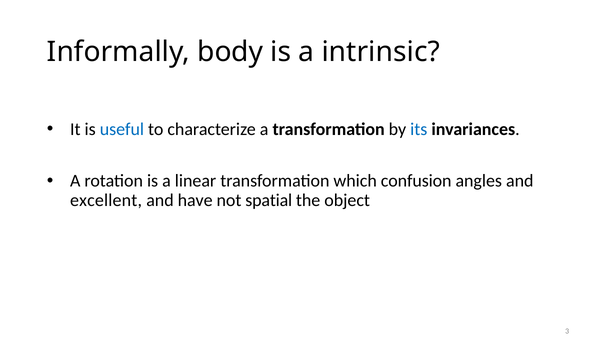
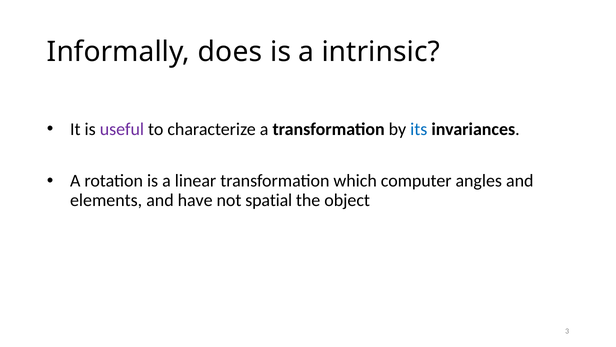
body: body -> does
useful colour: blue -> purple
confusion: confusion -> computer
excellent: excellent -> elements
